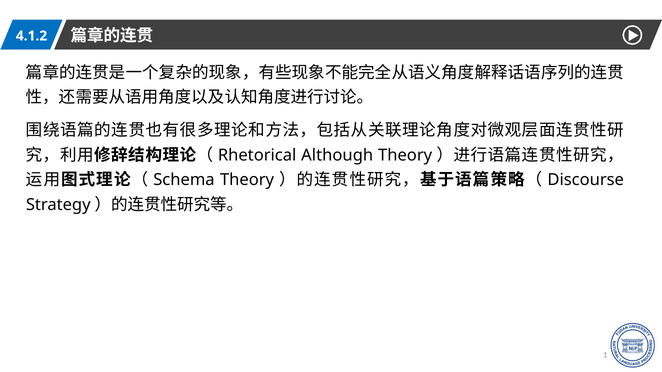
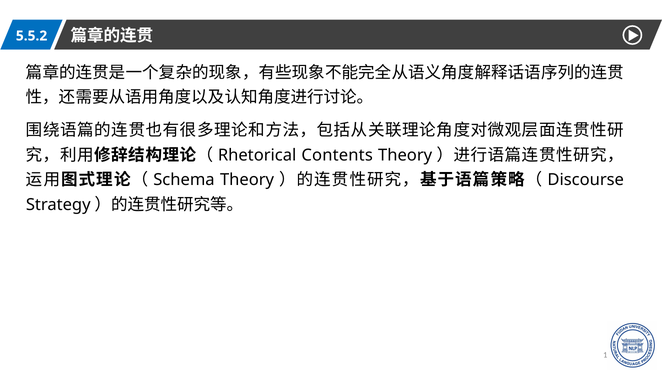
4.1.2: 4.1.2 -> 5.5.2
Although: Although -> Contents
